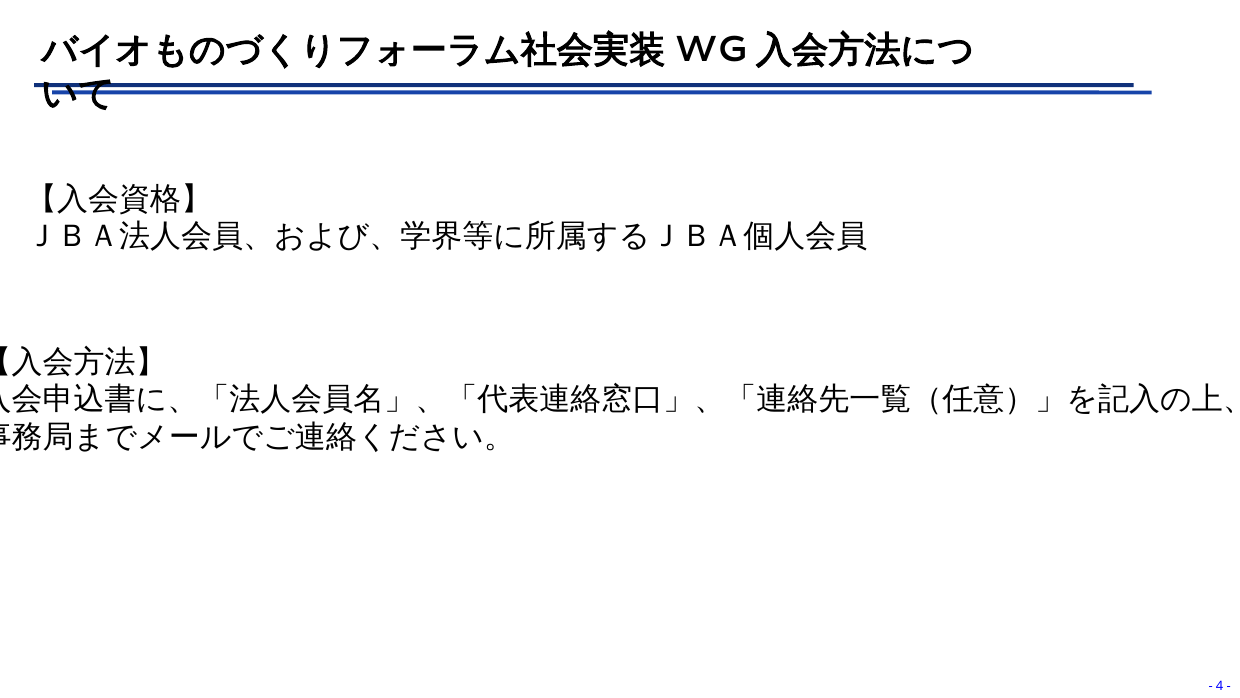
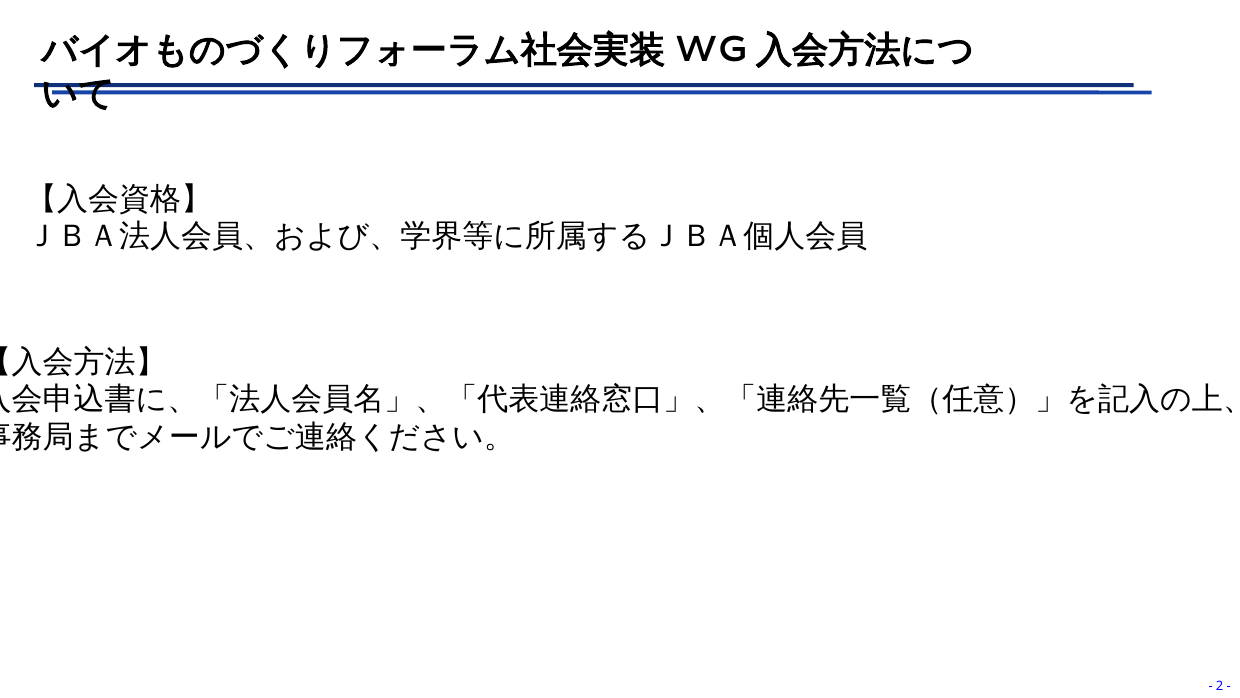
4: 4 -> 2
